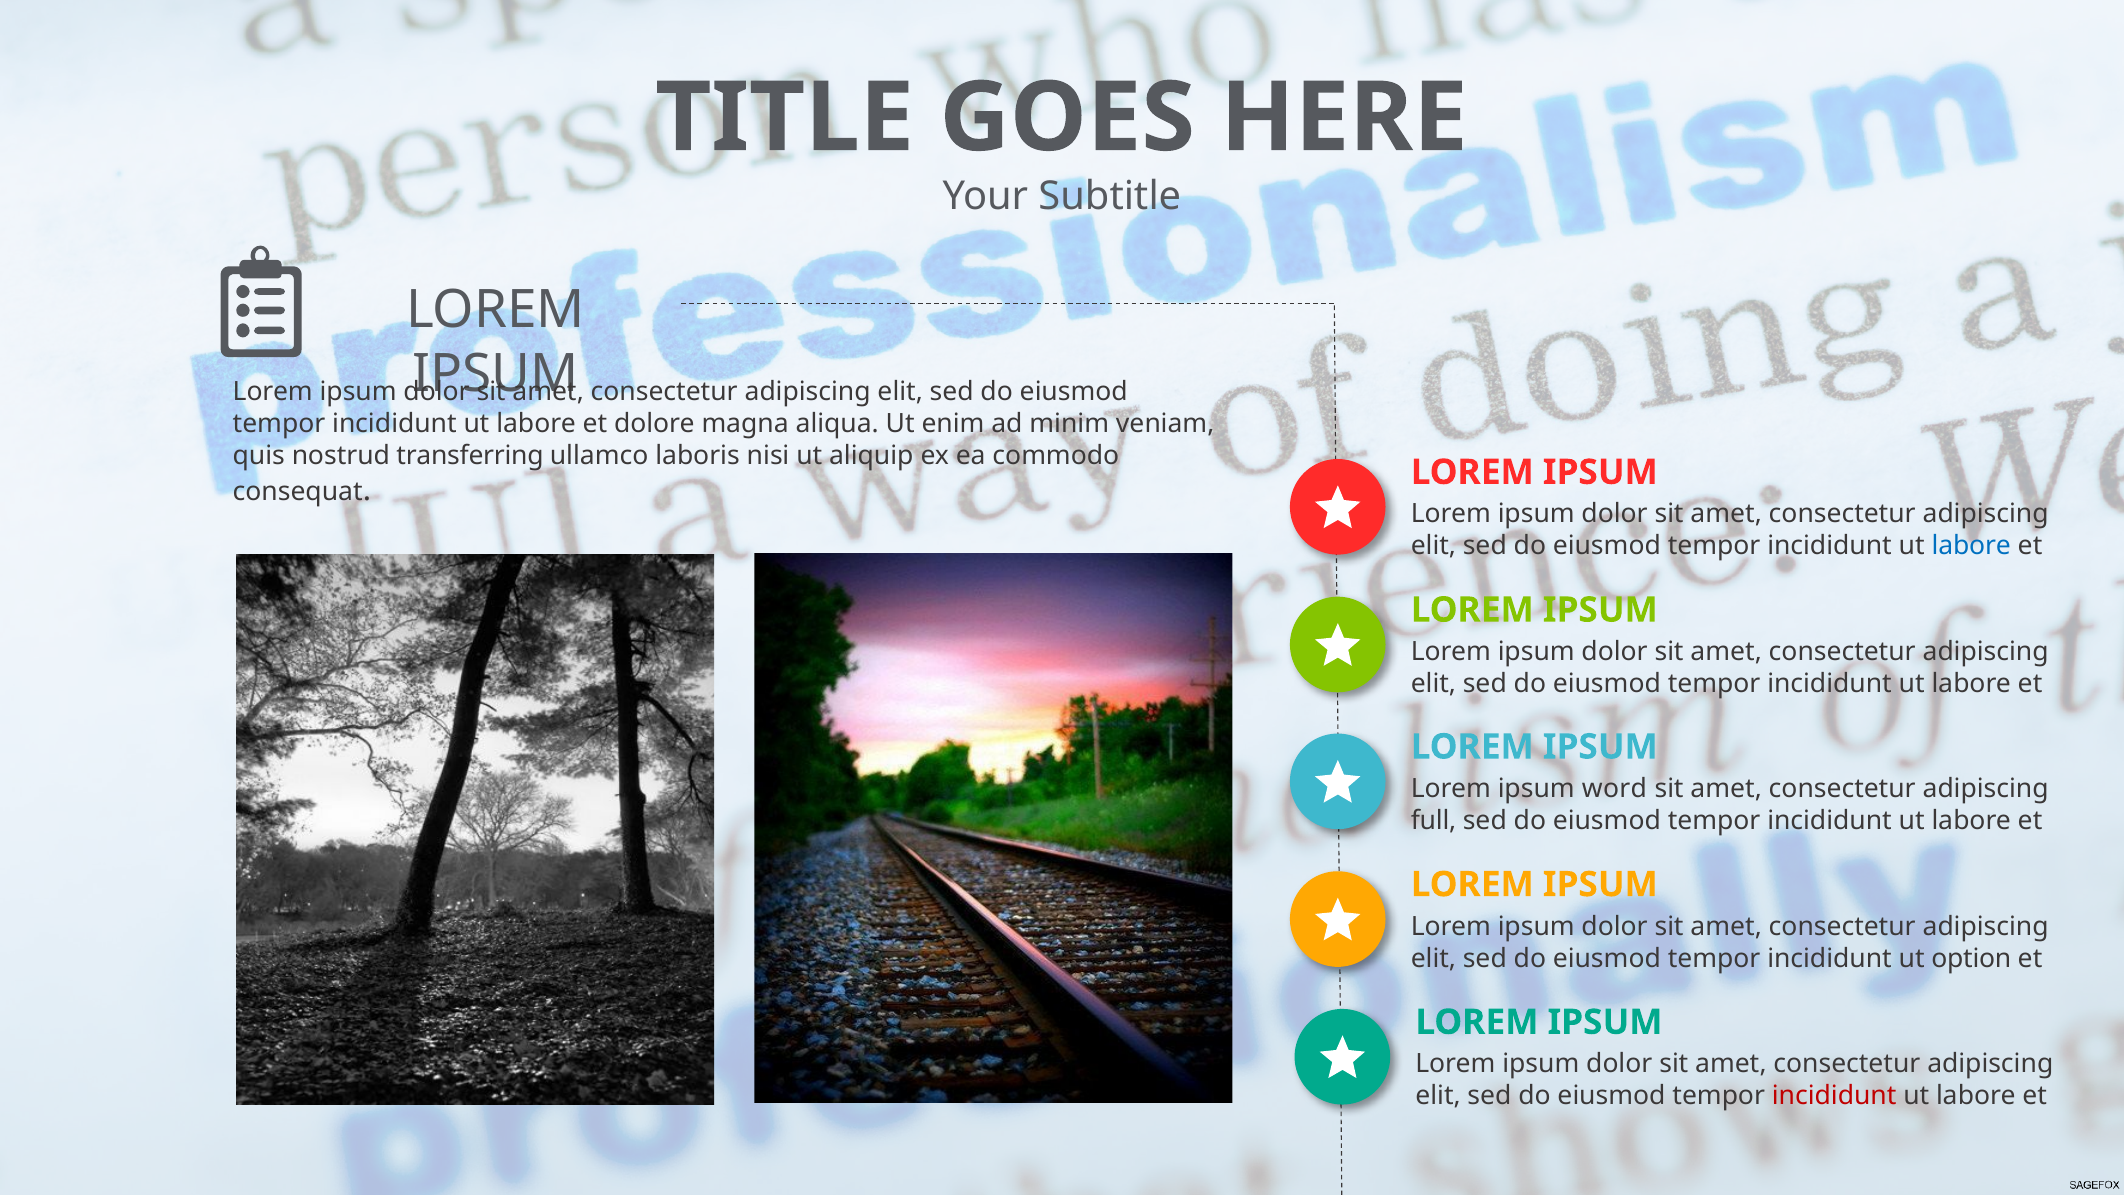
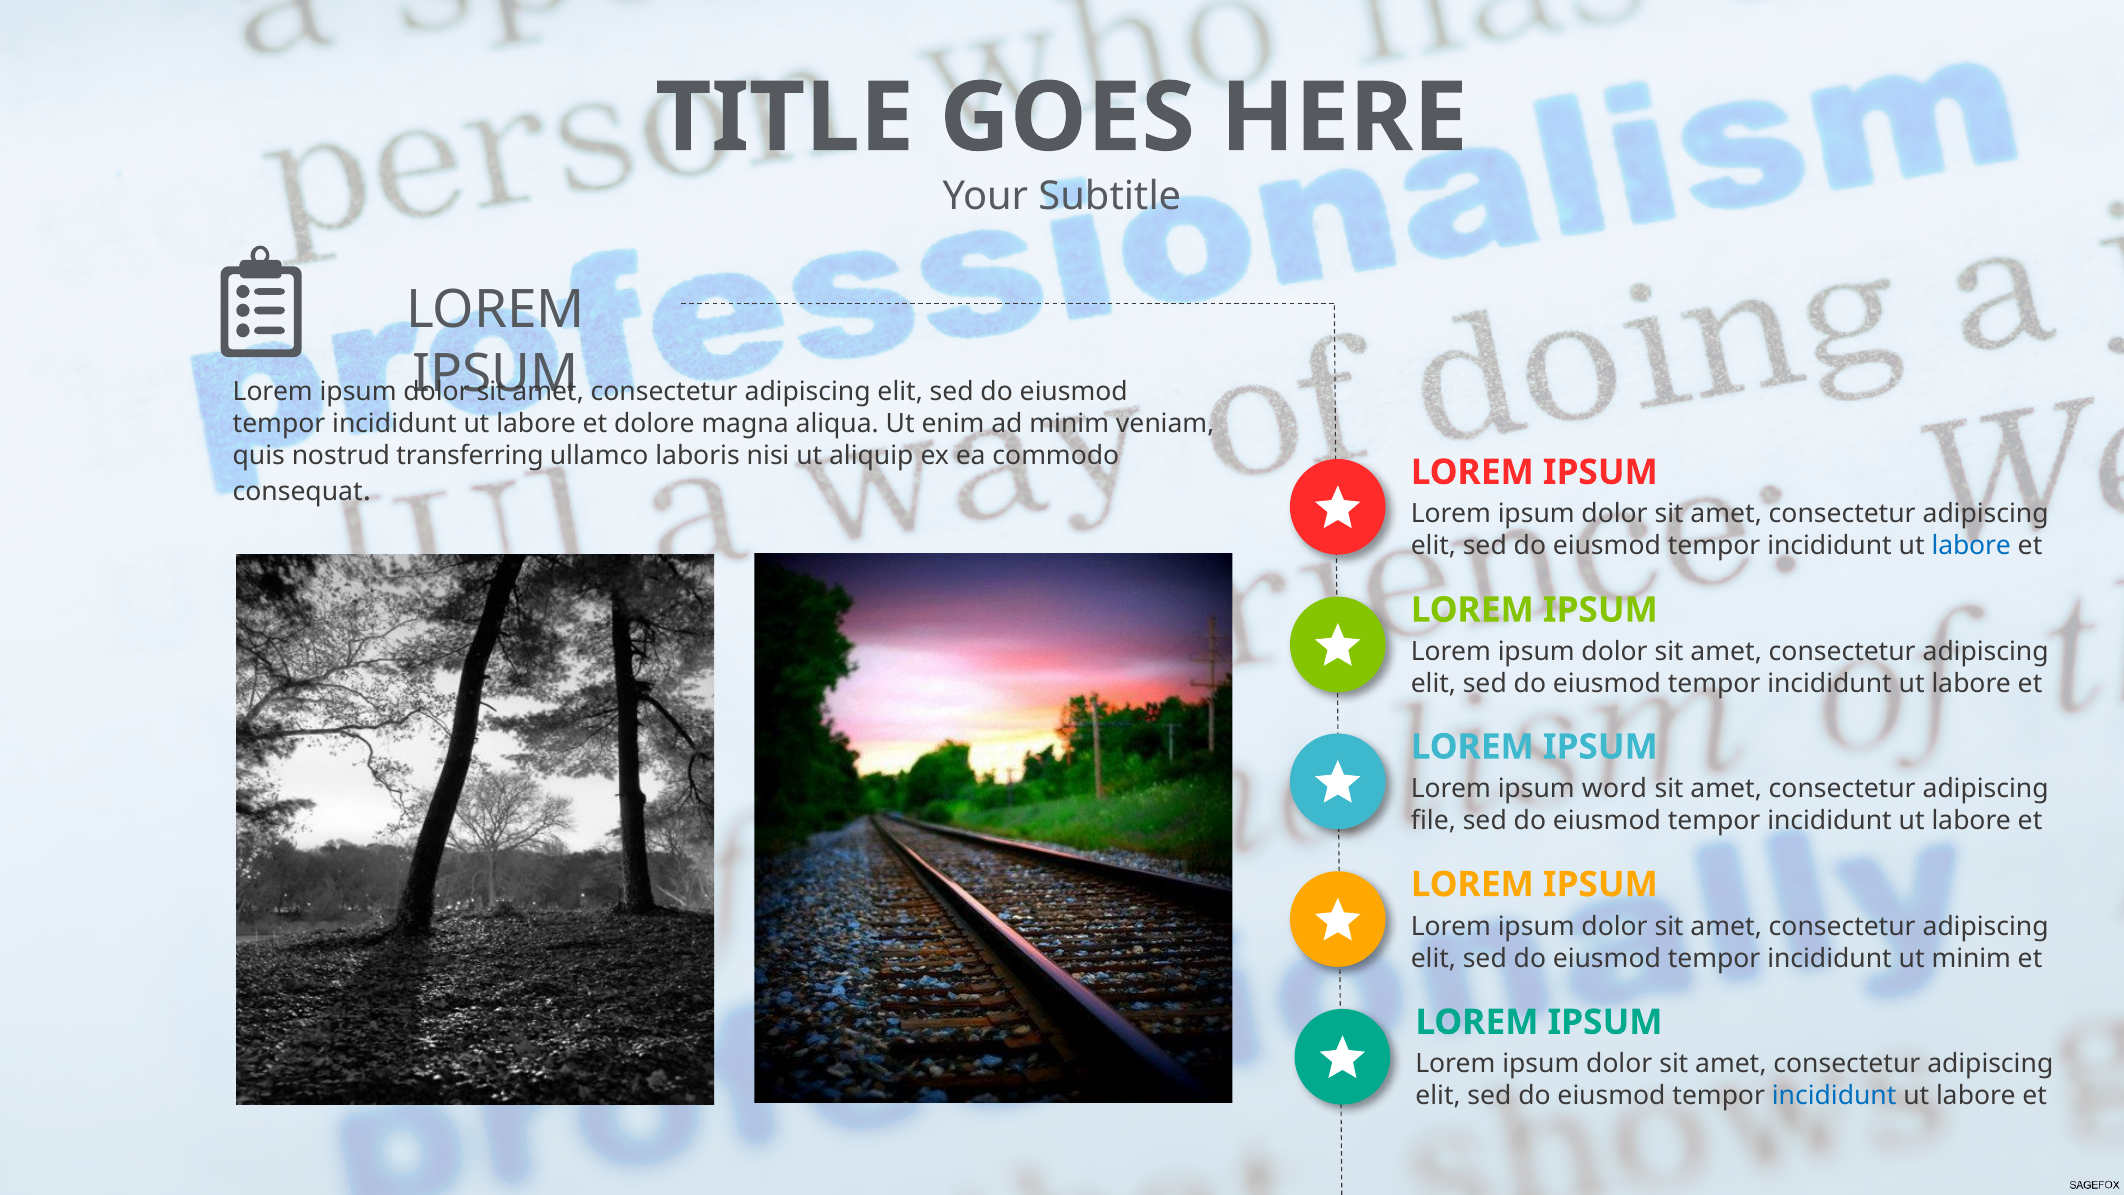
full: full -> file
ut option: option -> minim
incididunt at (1834, 1096) colour: red -> blue
